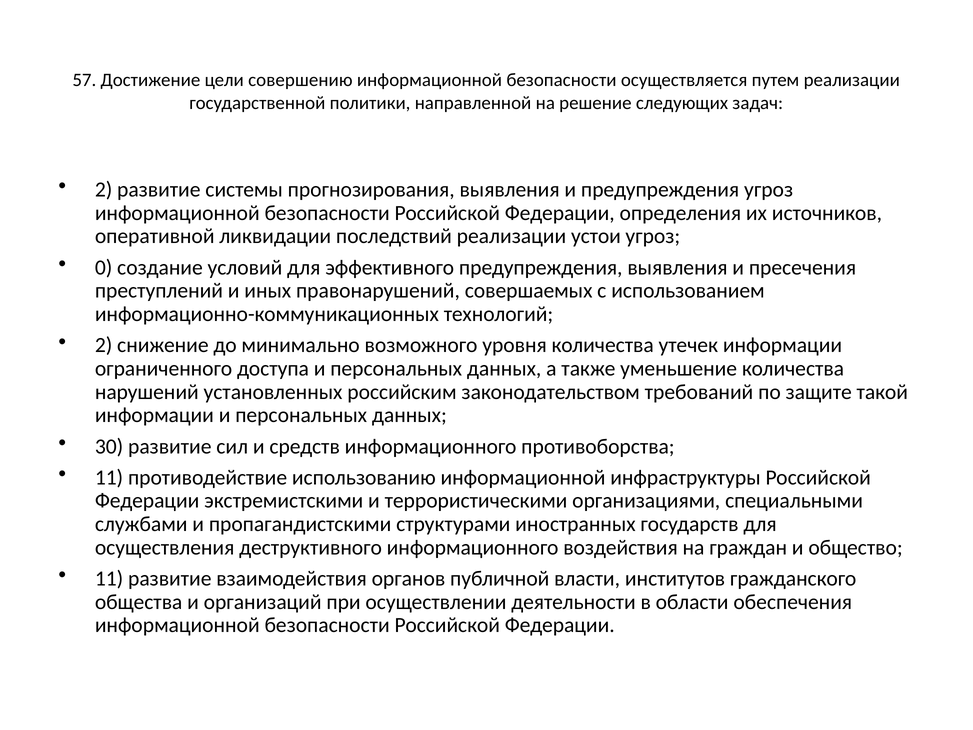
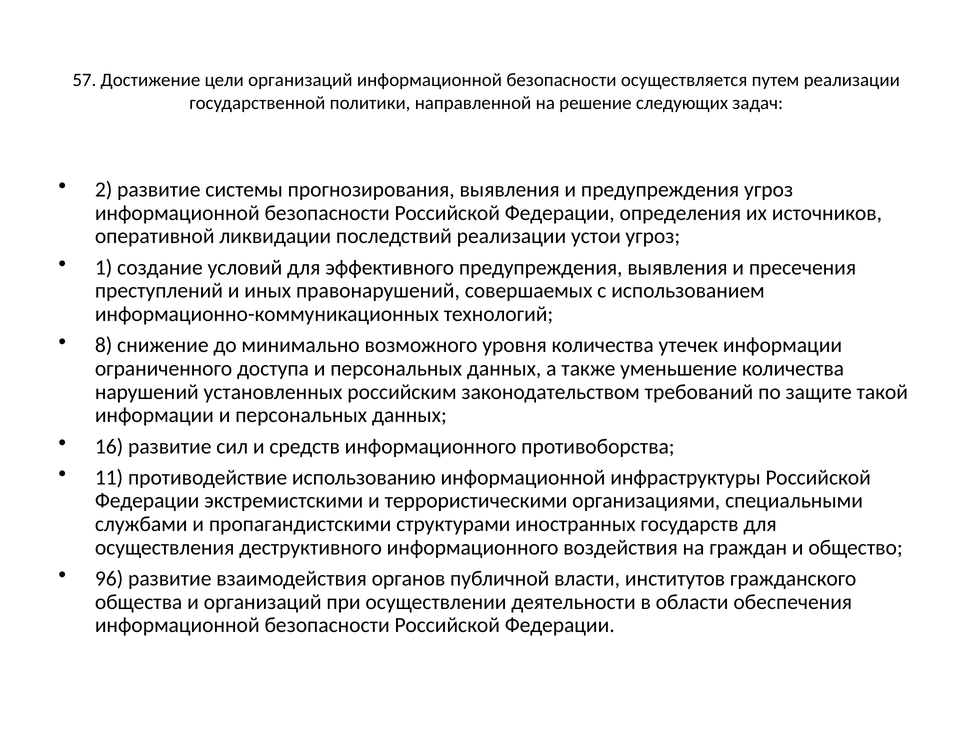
цели совершению: совершению -> организаций
0: 0 -> 1
2 at (104, 345): 2 -> 8
30: 30 -> 16
11 at (109, 578): 11 -> 96
